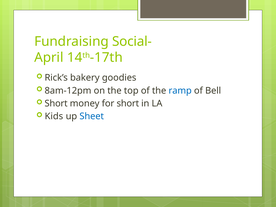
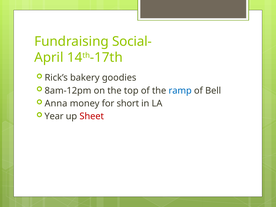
Short at (56, 103): Short -> Anna
Kids: Kids -> Year
Sheet colour: blue -> red
